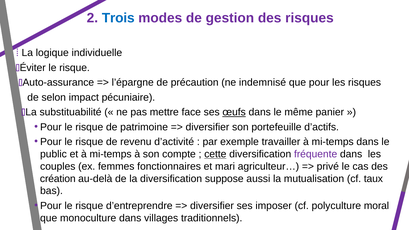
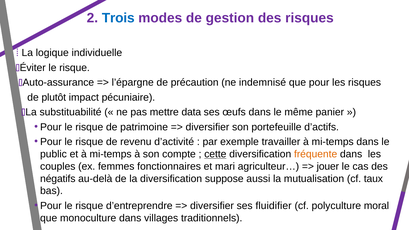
selon: selon -> plutôt
face: face -> data
œufs underline: present -> none
fréquente colour: purple -> orange
privé: privé -> jouer
création: création -> négatifs
imposer: imposer -> fluidifier
